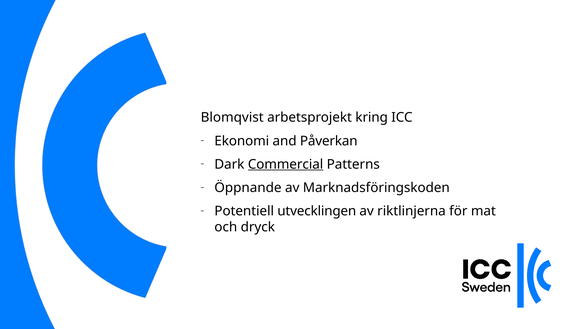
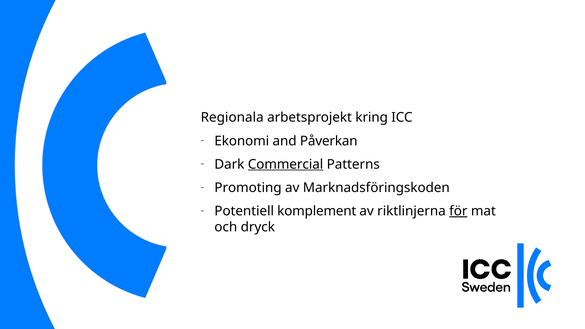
Blomqvist: Blomqvist -> Regionala
Öppnande: Öppnande -> Promoting
utvecklingen: utvecklingen -> komplement
för underline: none -> present
